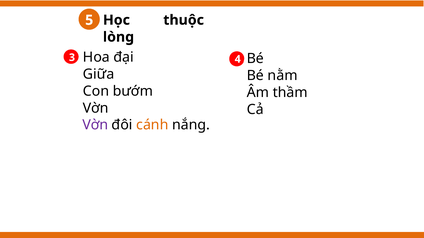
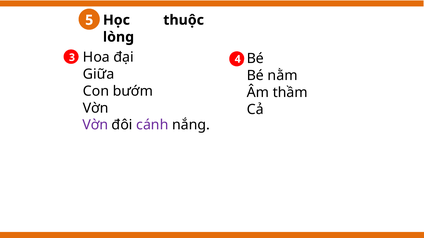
cánh colour: orange -> purple
